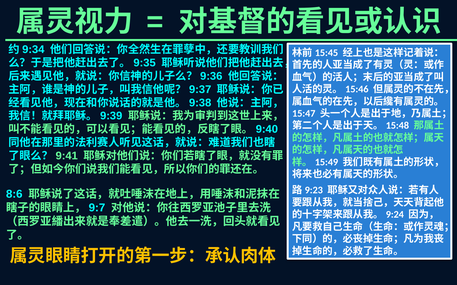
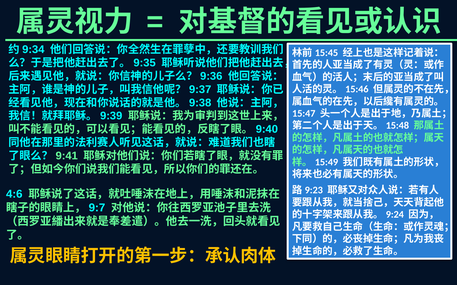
8:6: 8:6 -> 4:6
